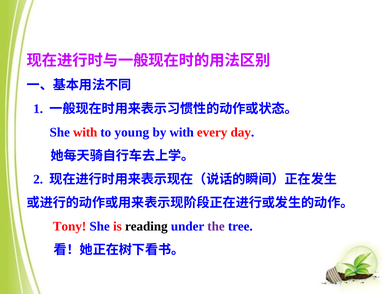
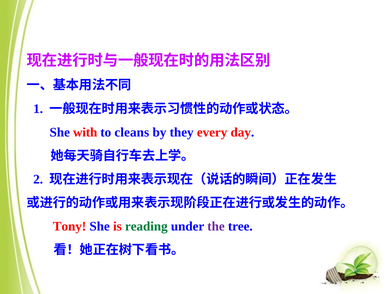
young: young -> cleans
by with: with -> they
reading colour: black -> green
